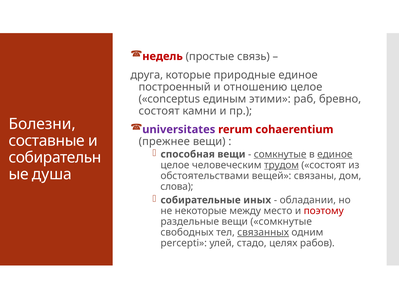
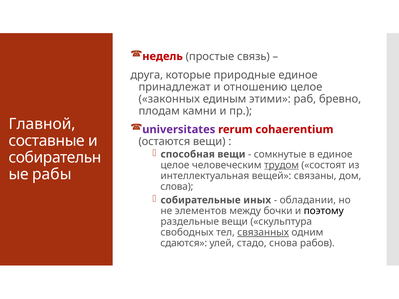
построенный: построенный -> принадлежат
conceptus: conceptus -> законных
состоят at (159, 111): состоят -> плодам
Болезни: Болезни -> Главной
прежнее: прежнее -> остаются
сомкнутые at (280, 154) underline: present -> none
единое at (335, 154) underline: present -> none
душа: душа -> рабы
обстоятельствами: обстоятельствами -> интеллектуальная
некоторые: некоторые -> элементов
место: место -> бочки
поэтому colour: red -> black
вещи сомкнутые: сомкнутые -> скульптура
percepti: percepti -> сдаются
целях: целях -> снова
